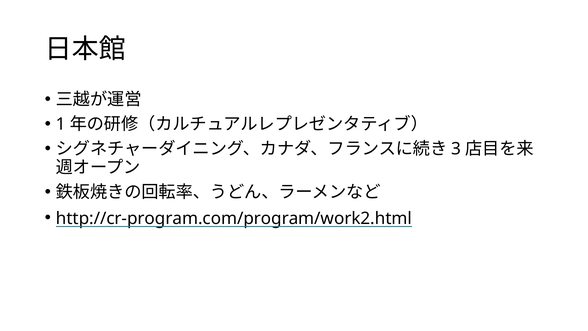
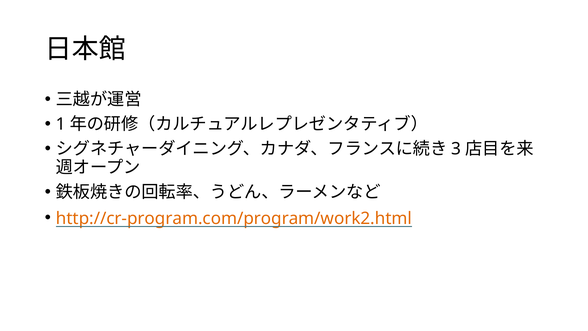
http://cr-program.com/program/work2.html colour: black -> orange
